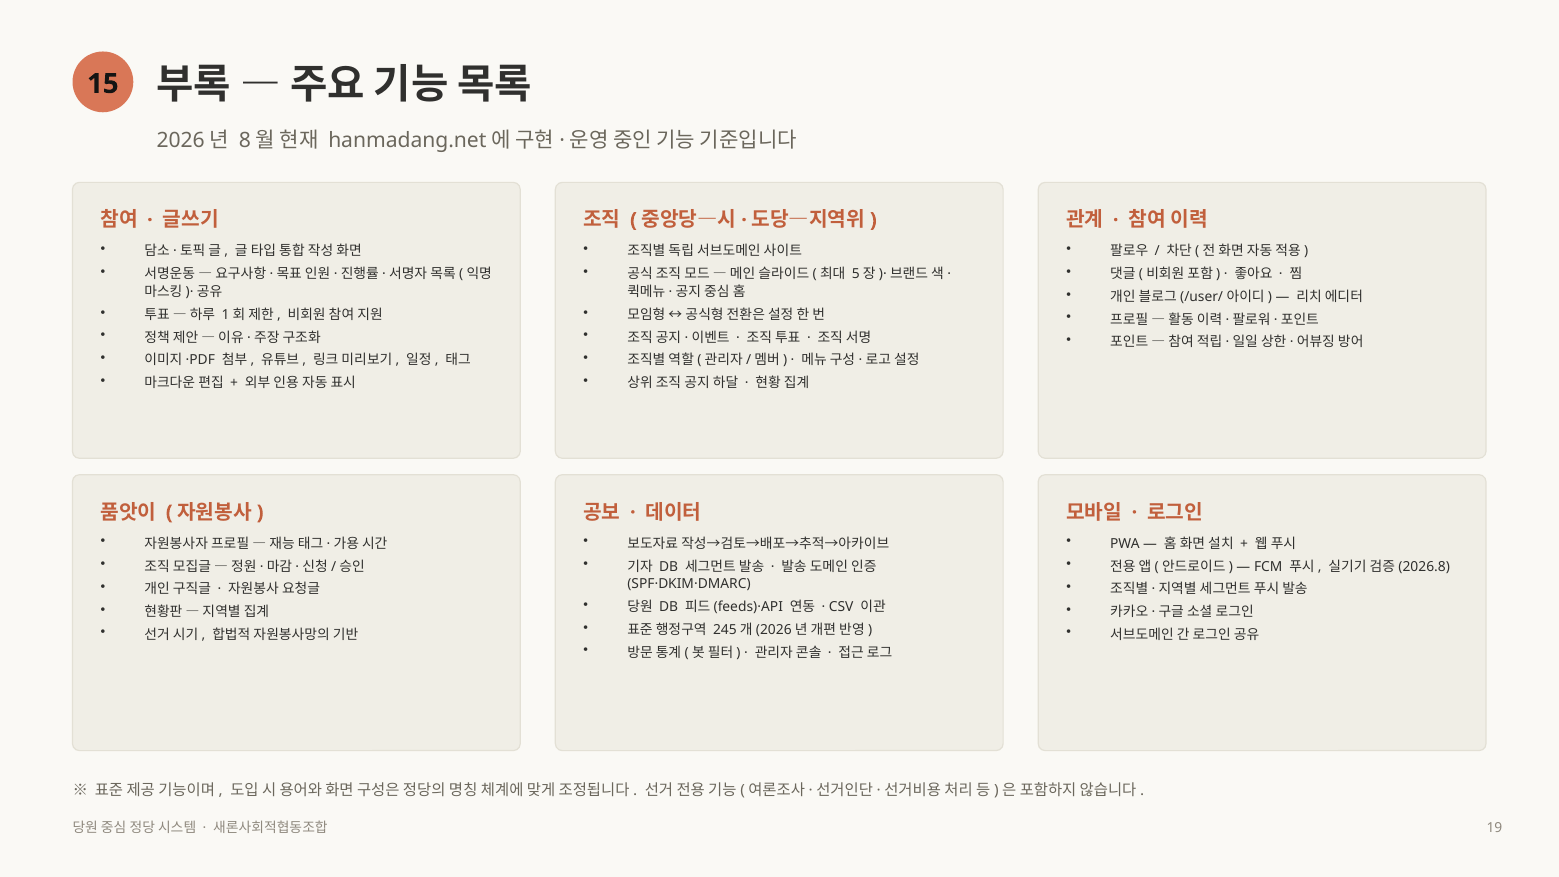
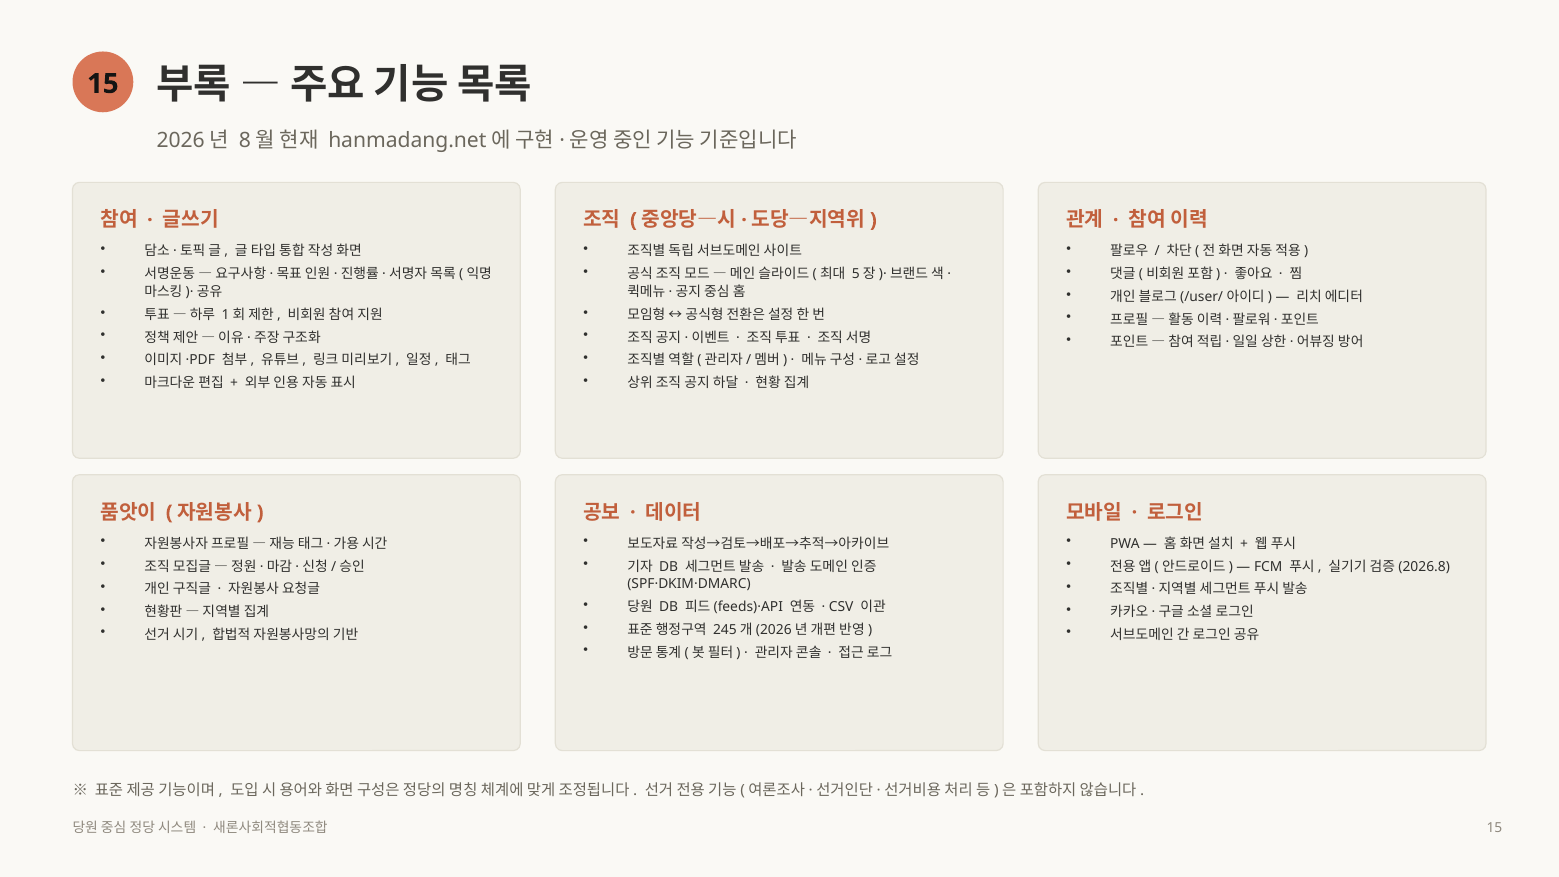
19 at (1495, 828): 19 -> 15
